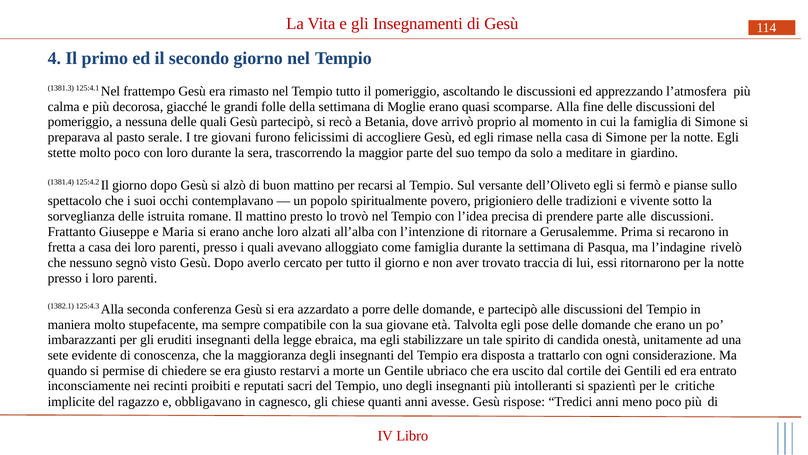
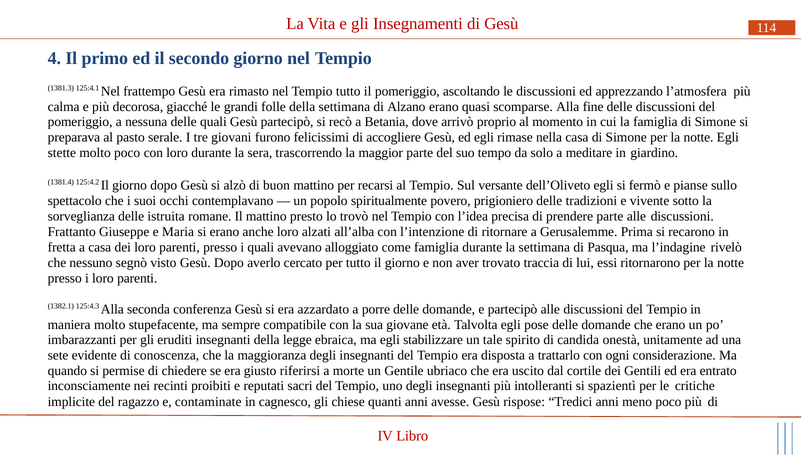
Moglie: Moglie -> Alzano
restarvi: restarvi -> riferirsi
obbligavano: obbligavano -> contaminate
